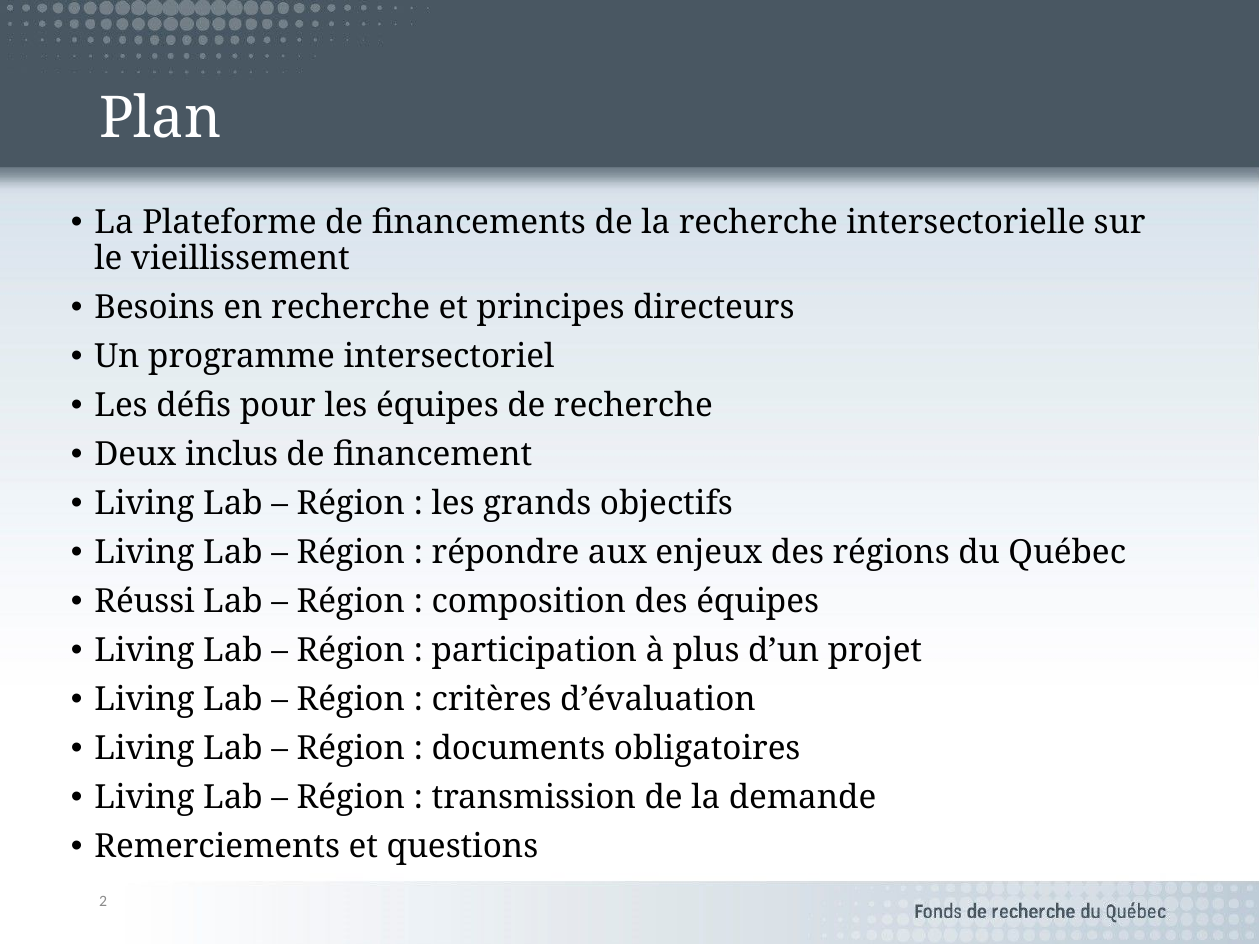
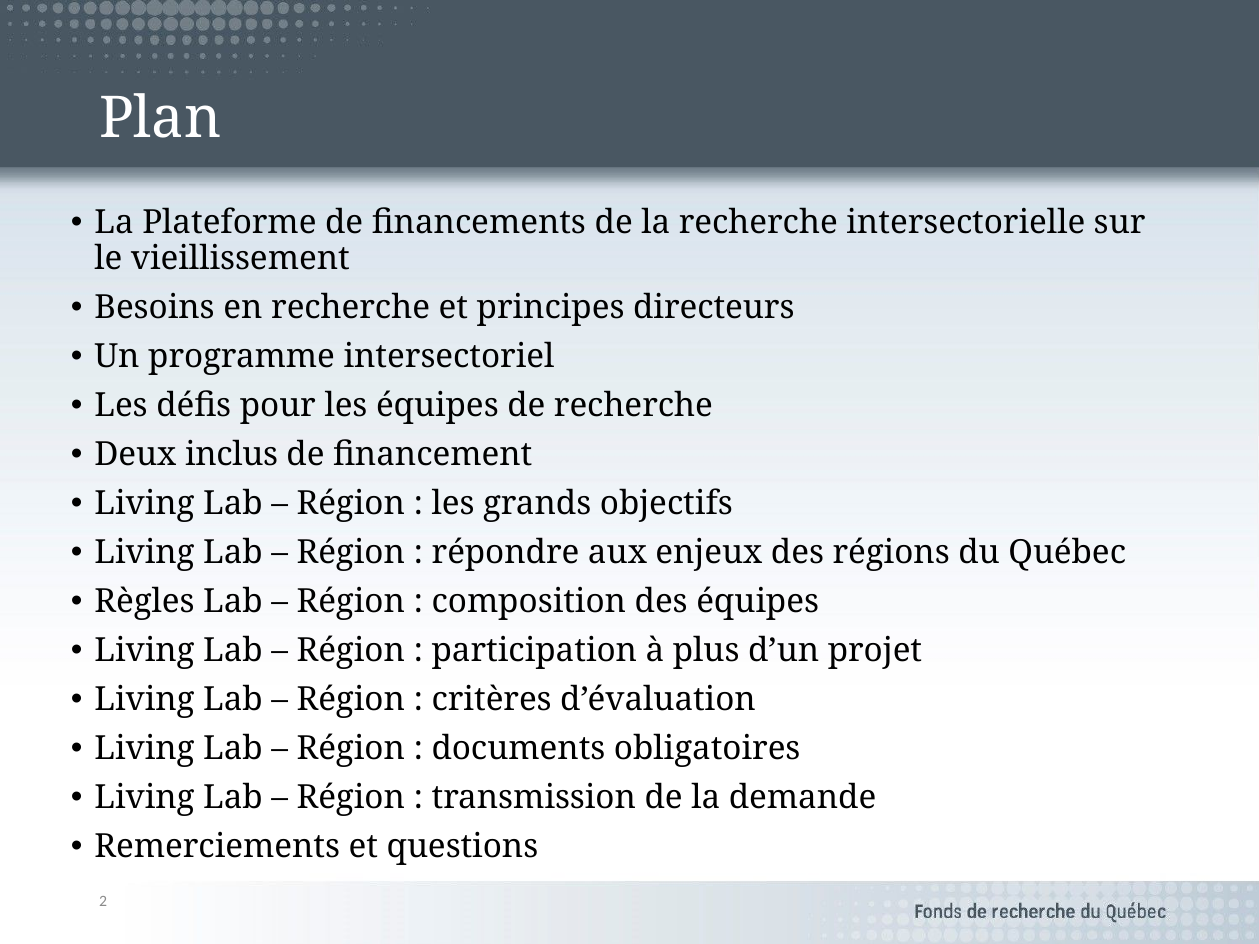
Réussi: Réussi -> Règles
